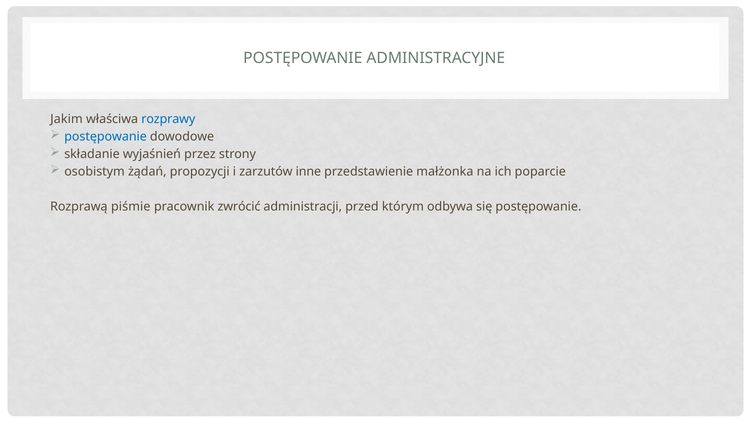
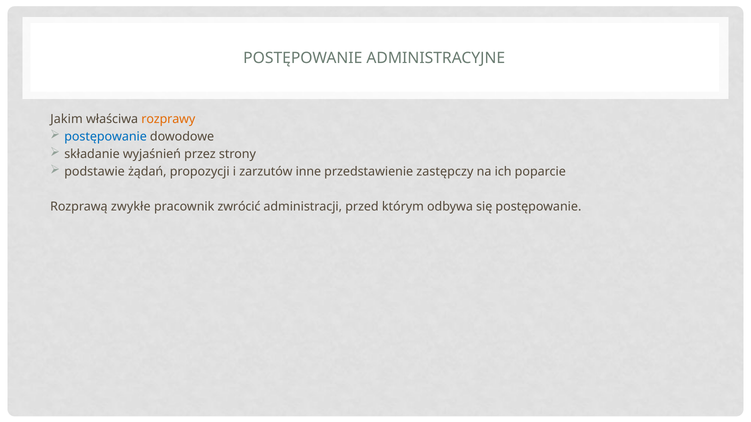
rozprawy colour: blue -> orange
osobistym: osobistym -> podstawie
małżonka: małżonka -> zastępczy
piśmie: piśmie -> zwykłe
